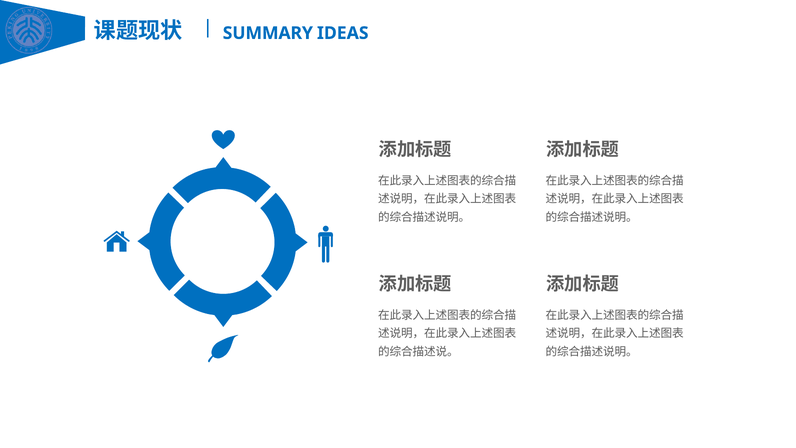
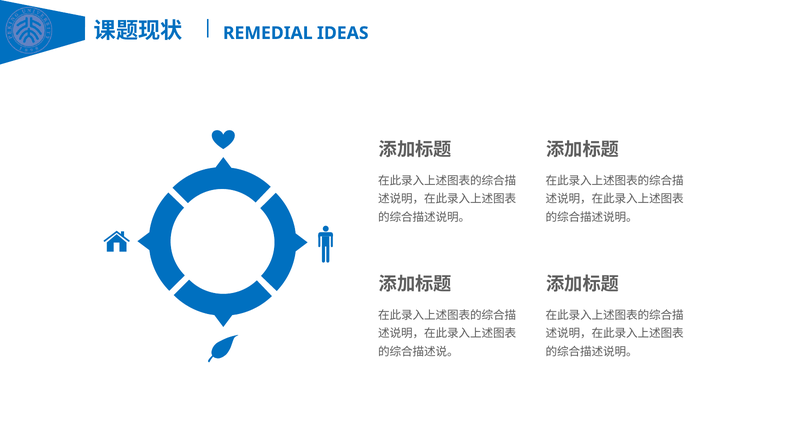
SUMMARY: SUMMARY -> REMEDIAL
